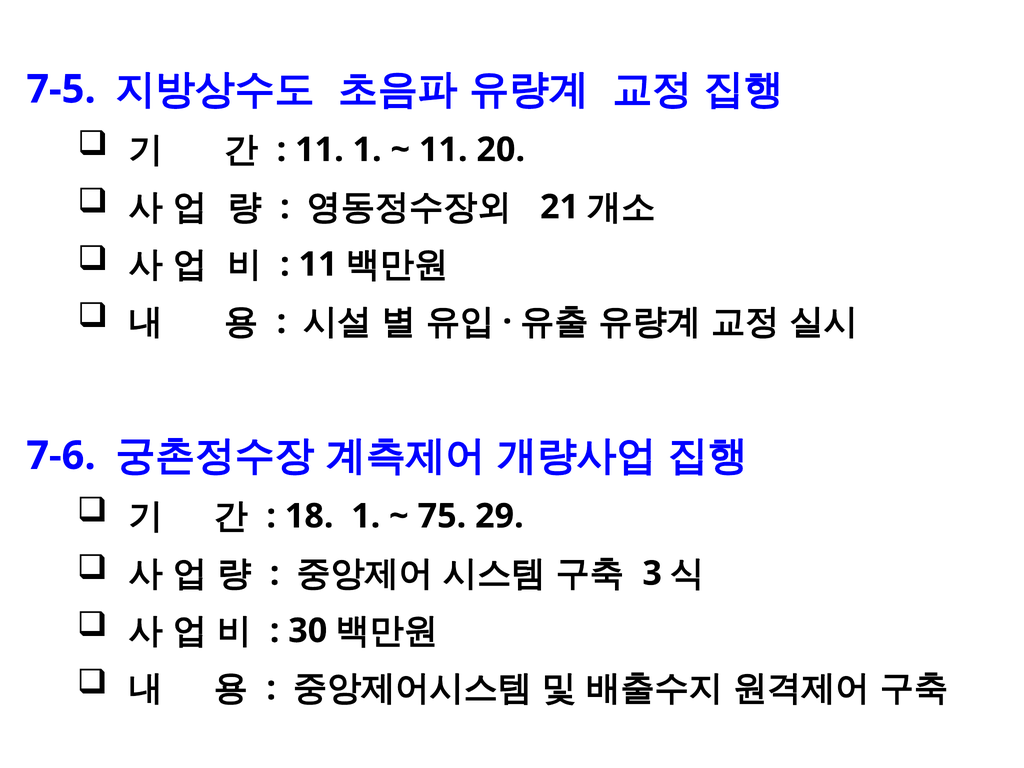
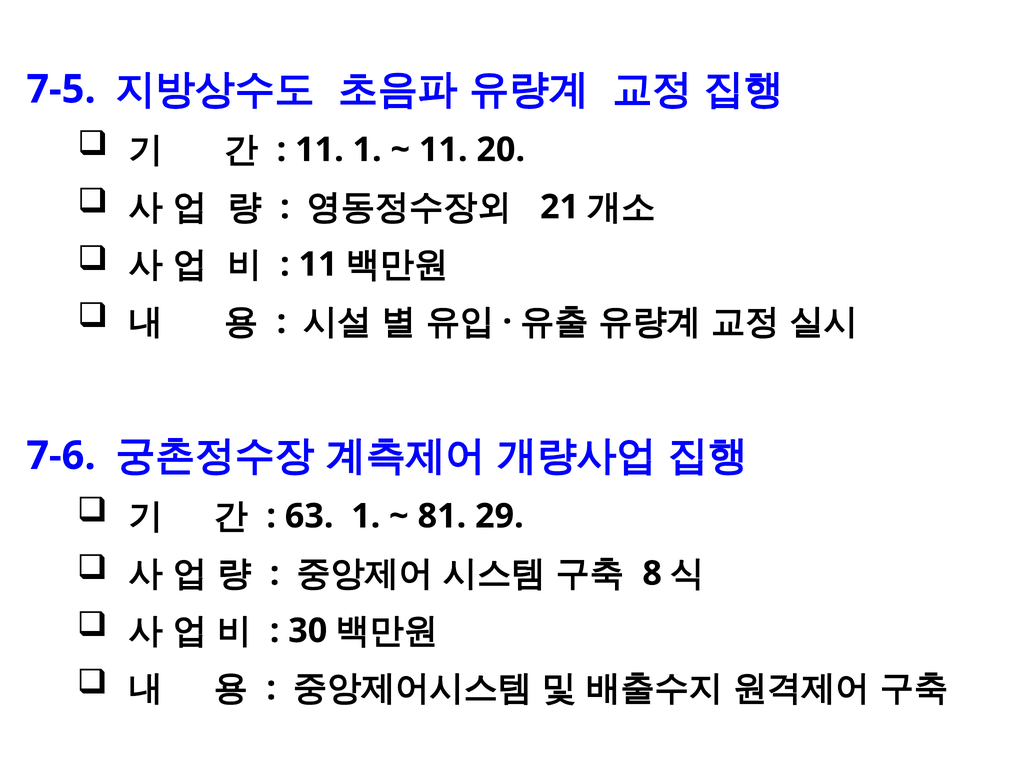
18: 18 -> 63
75: 75 -> 81
3: 3 -> 8
